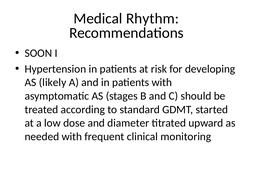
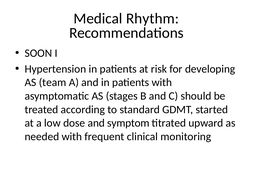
likely: likely -> team
diameter: diameter -> symptom
